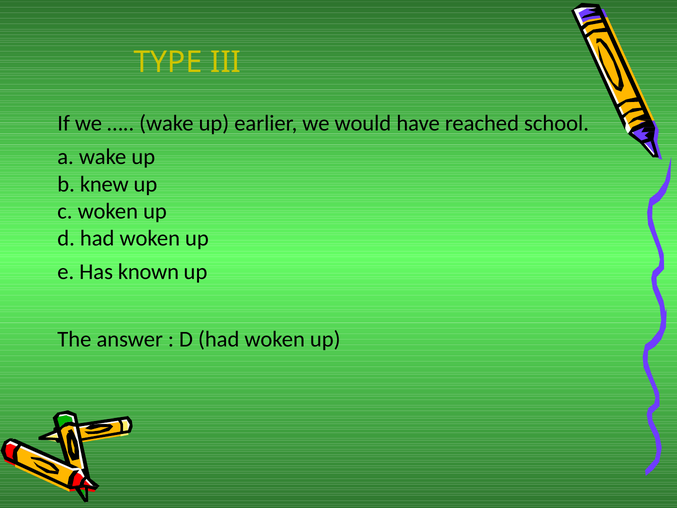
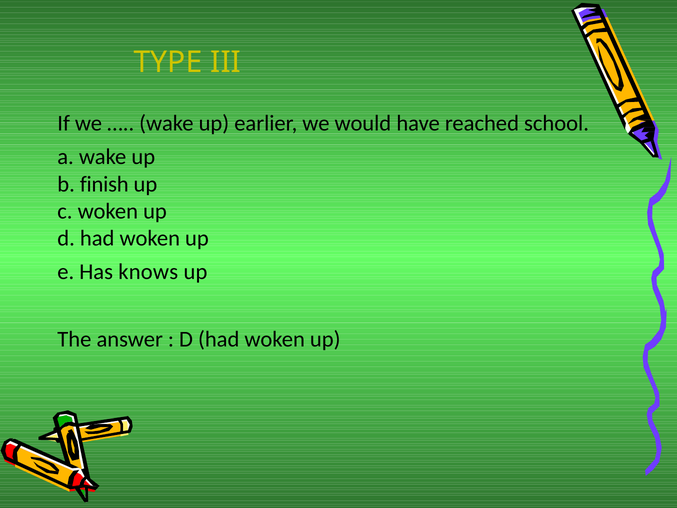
knew: knew -> finish
known: known -> knows
